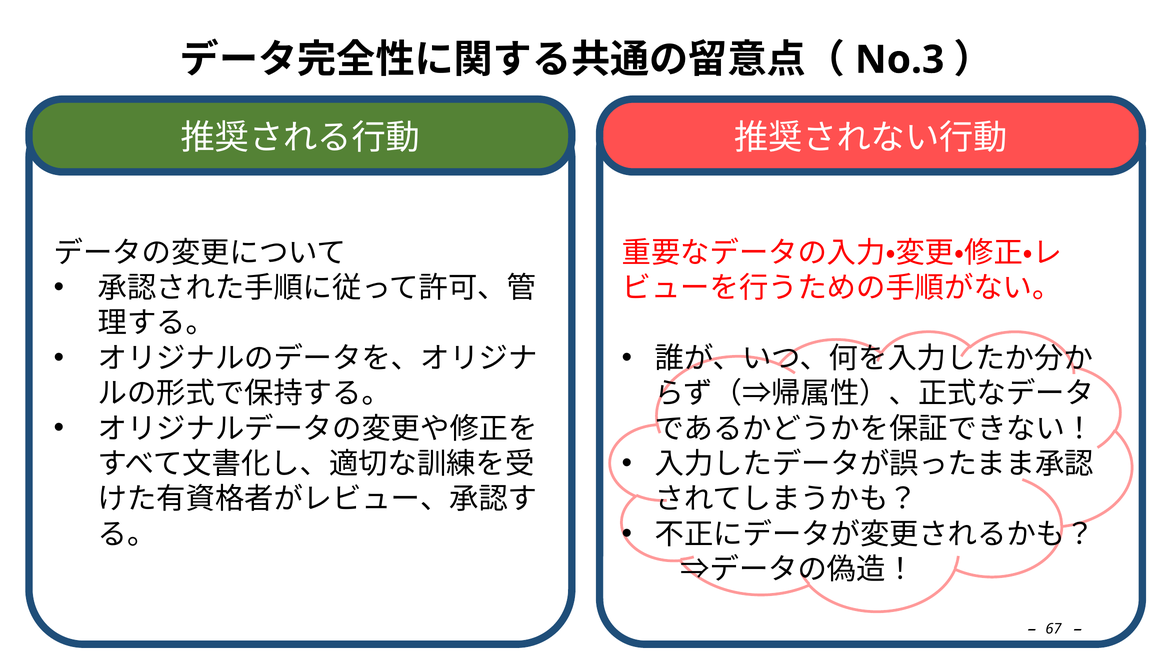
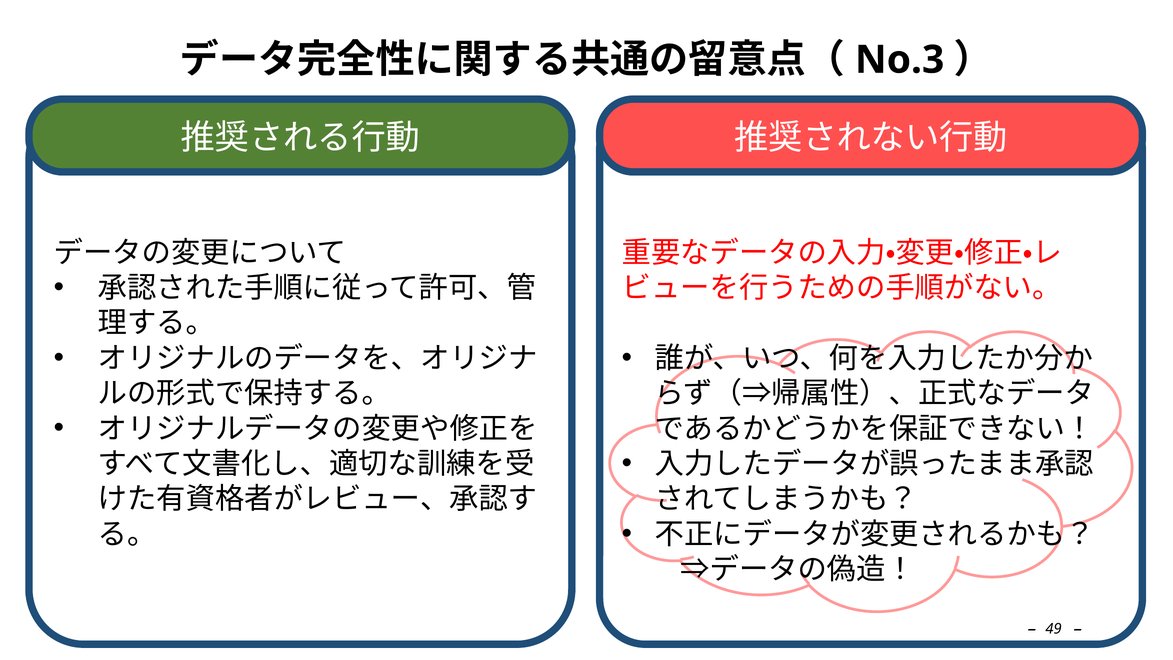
67: 67 -> 49
